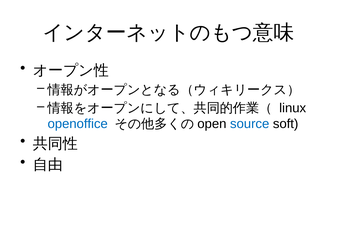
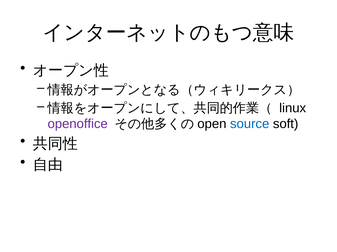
openoffice colour: blue -> purple
